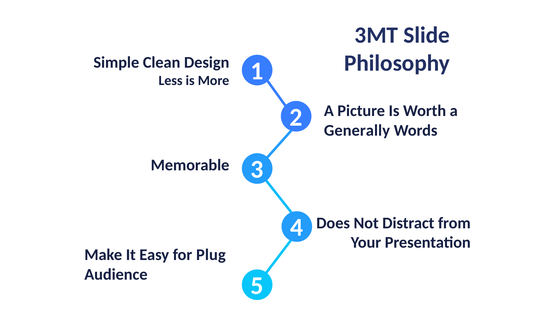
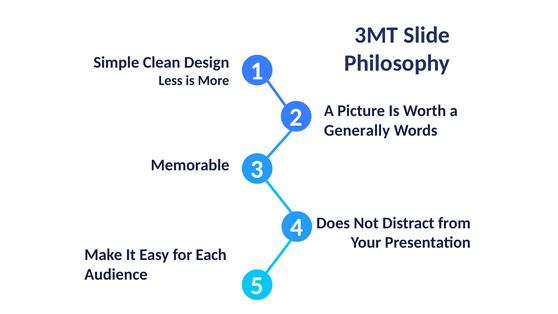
Plug: Plug -> Each
